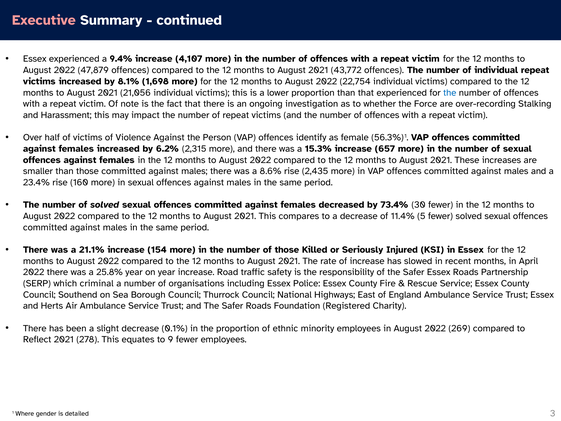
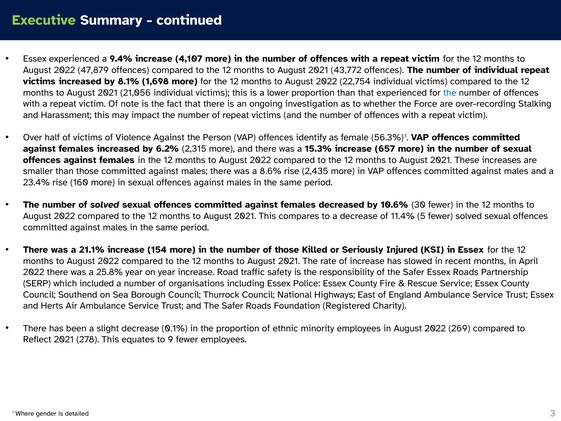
Executive colour: pink -> light green
73.4%: 73.4% -> 10.6%
criminal: criminal -> included
